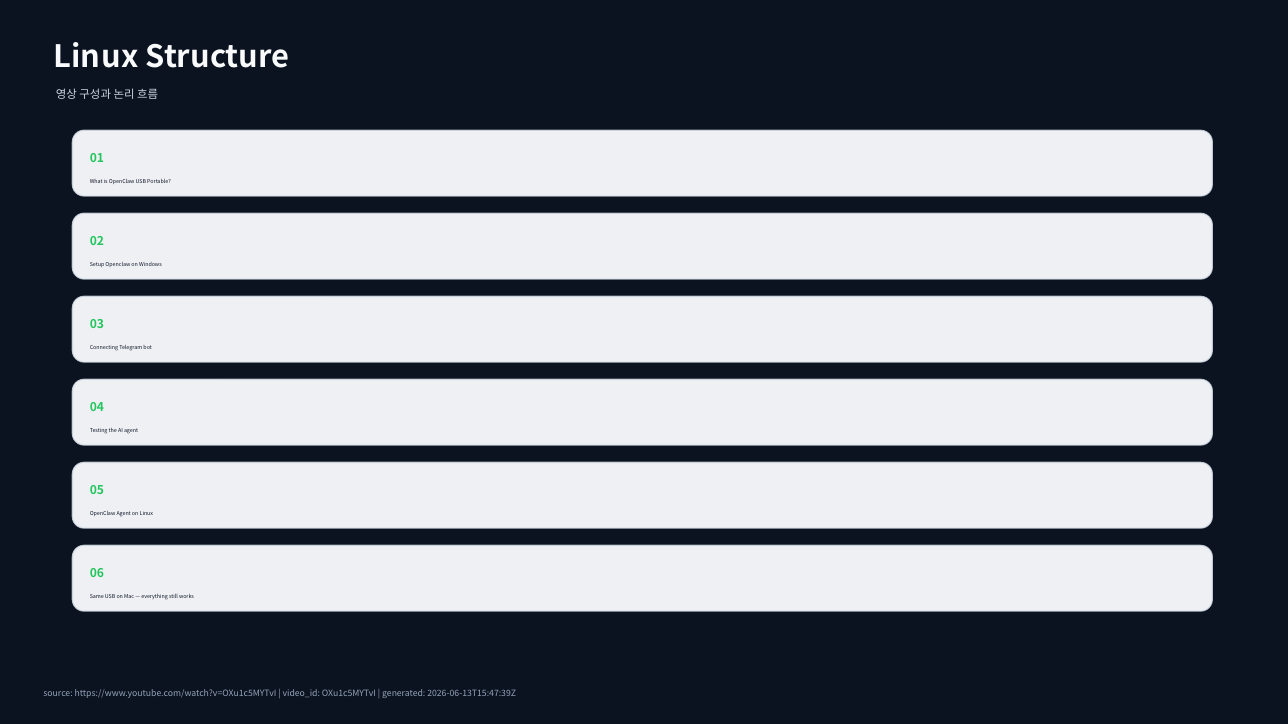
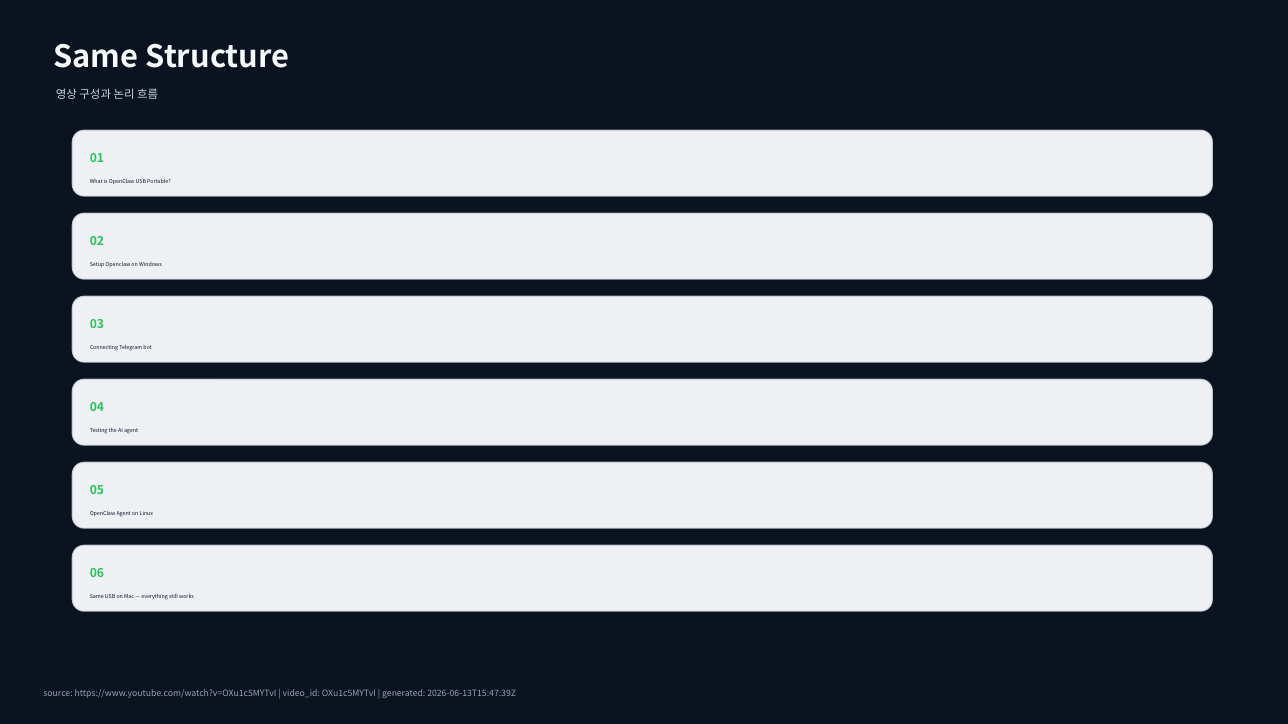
Linux at (96, 58): Linux -> Same
